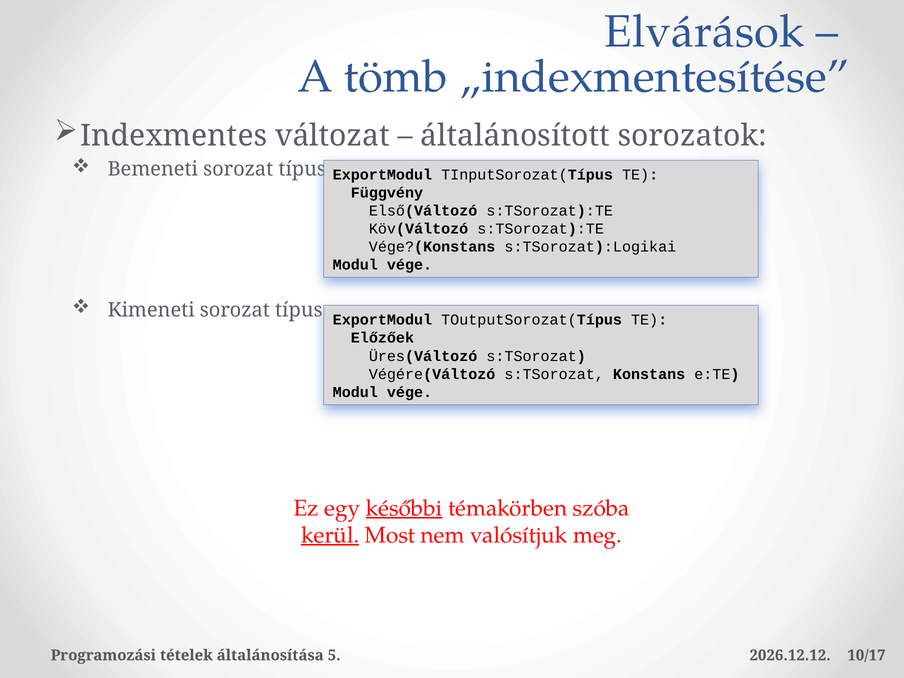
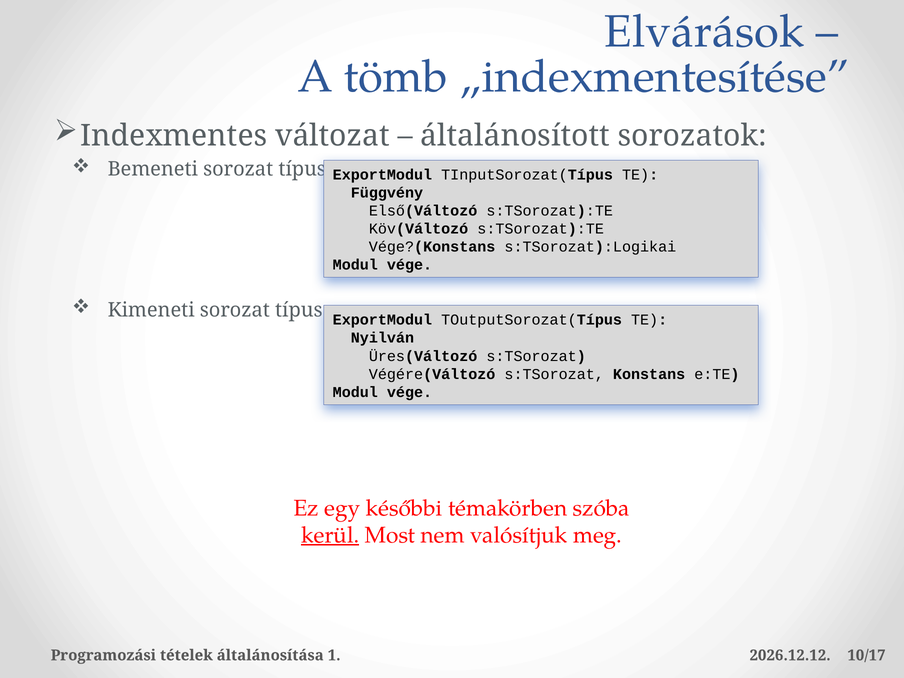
Előzőek: Előzőek -> Nyilván
későbbi underline: present -> none
5: 5 -> 1
